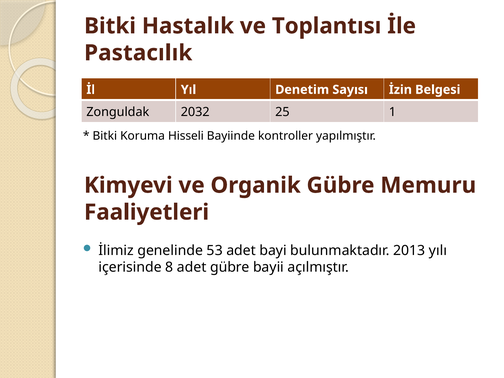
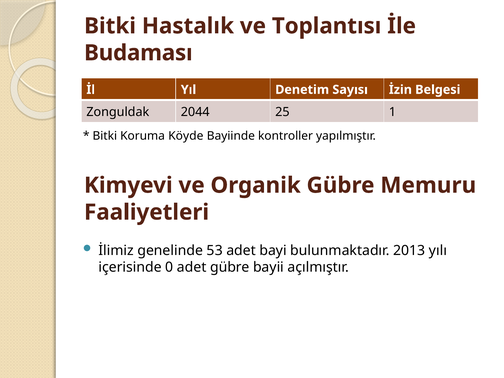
Pastacılık: Pastacılık -> Budaması
2032: 2032 -> 2044
Hisseli: Hisseli -> Köyde
8: 8 -> 0
